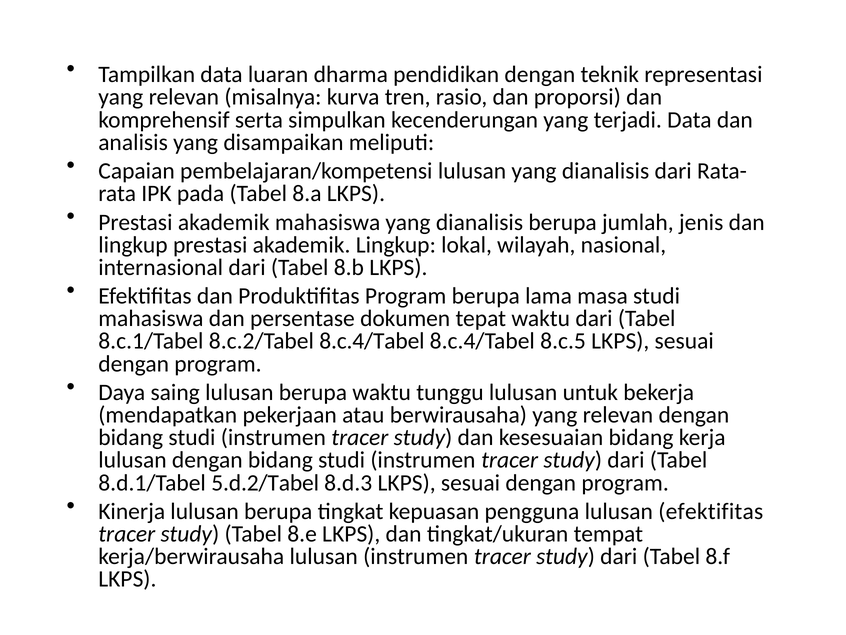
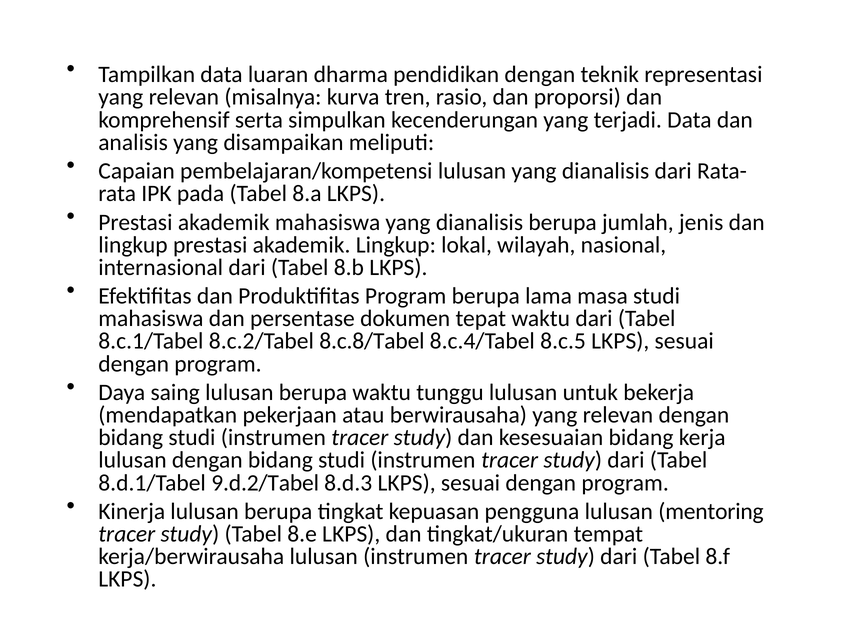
8.c.2/Tabel 8.c.4/Tabel: 8.c.4/Tabel -> 8.c.8/Tabel
5.d.2/Tabel: 5.d.2/Tabel -> 9.d.2/Tabel
lulusan efektifitas: efektifitas -> mentoring
